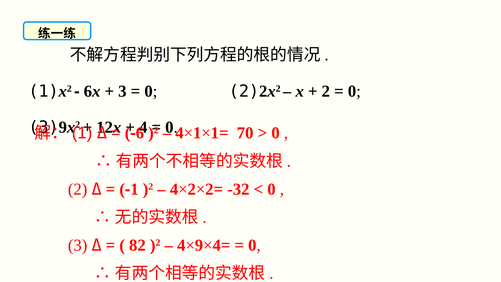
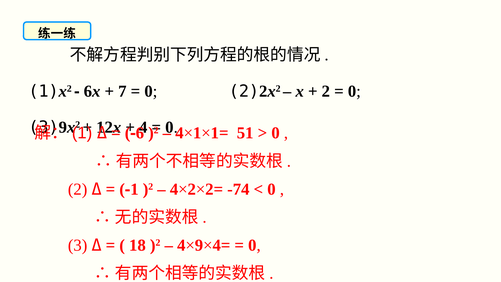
3 at (122, 91): 3 -> 7
70: 70 -> 51
-32: -32 -> -74
82: 82 -> 18
